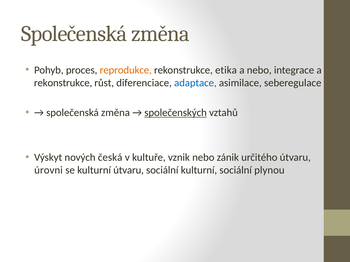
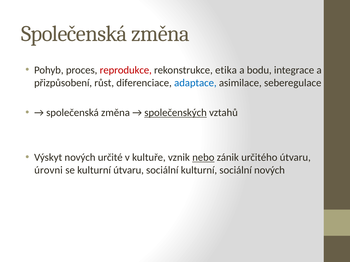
reprodukce colour: orange -> red
a nebo: nebo -> bodu
rekonstrukce at (63, 83): rekonstrukce -> přizpůsobení
česká: česká -> určité
nebo at (203, 158) underline: none -> present
sociální plynou: plynou -> nových
